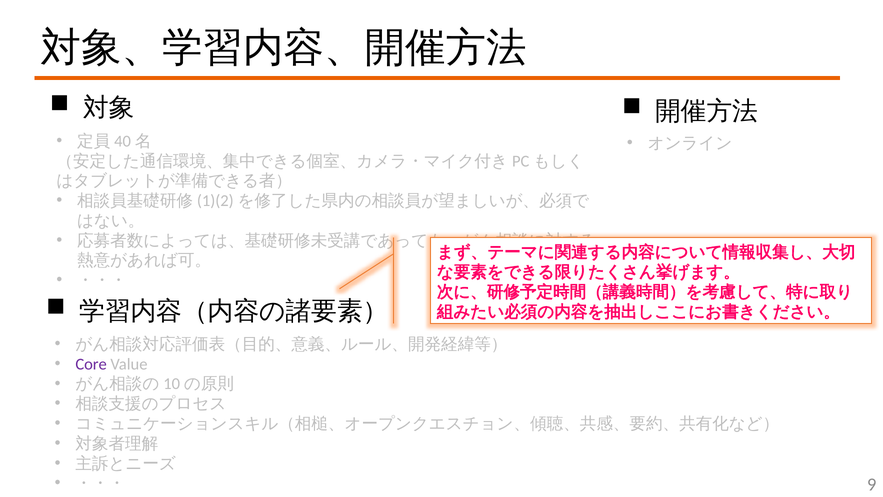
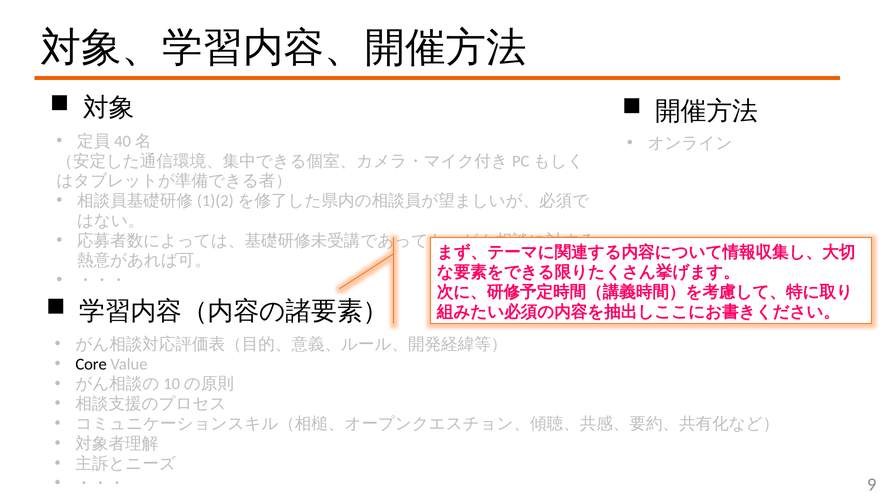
Core colour: purple -> black
